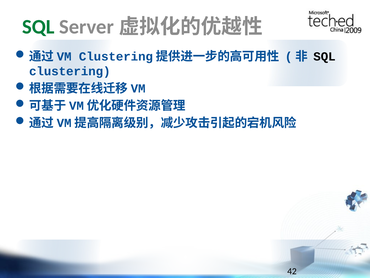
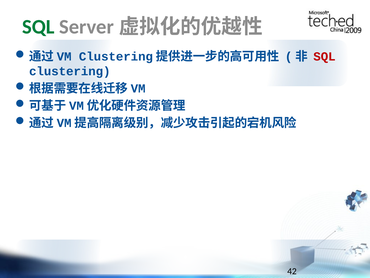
SQL at (324, 56) colour: black -> red
